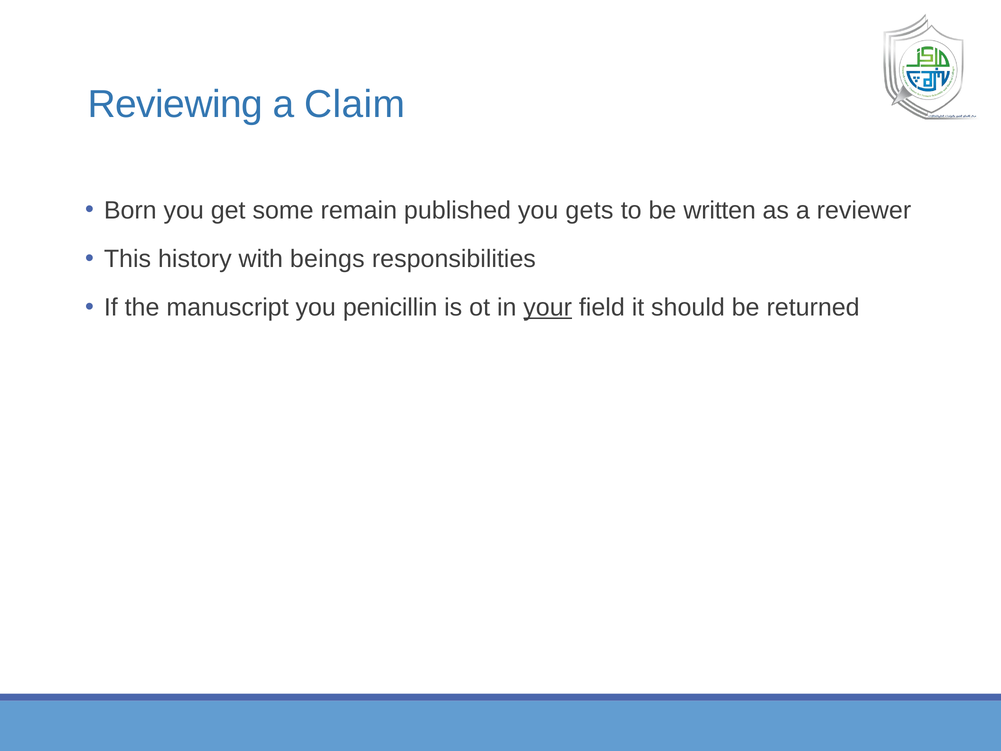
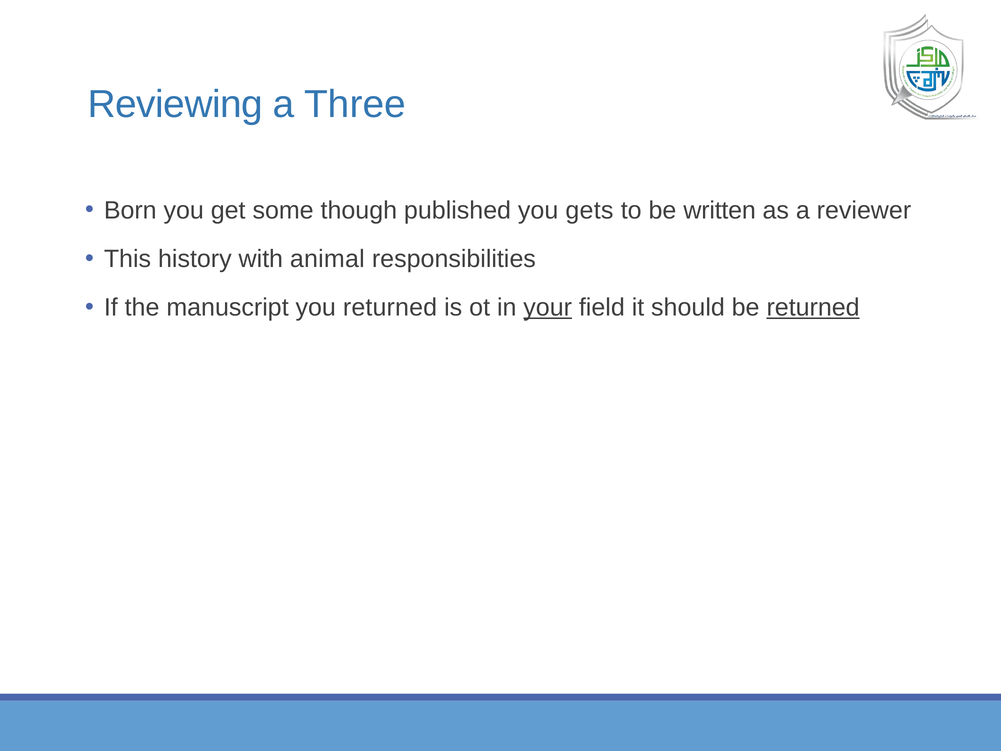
Claim: Claim -> Three
remain: remain -> though
beings: beings -> animal
you penicillin: penicillin -> returned
returned at (813, 308) underline: none -> present
